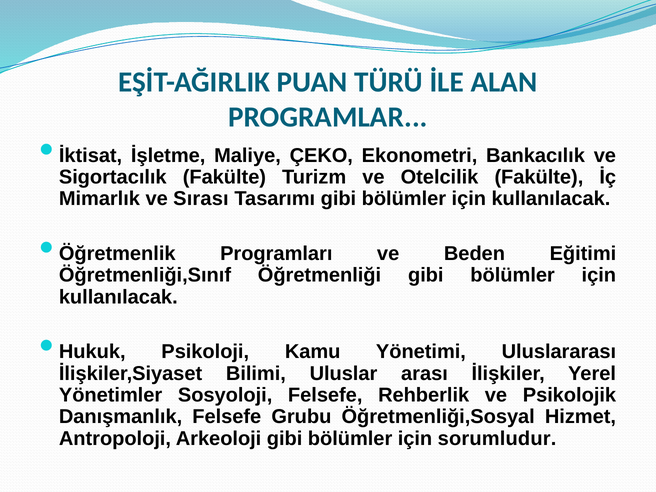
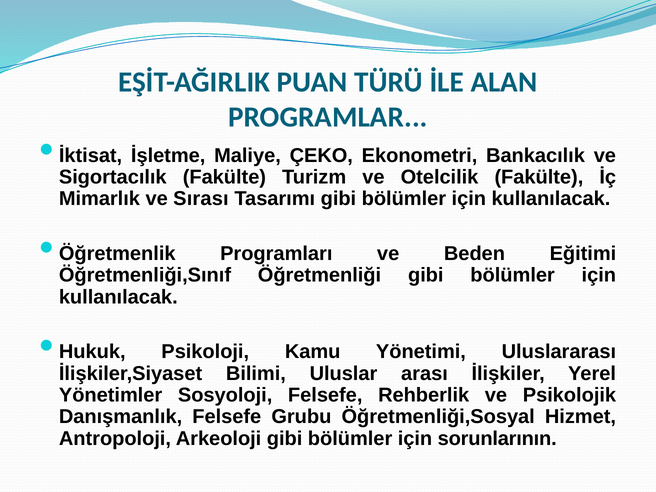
sorumludur: sorumludur -> sorunlarının
